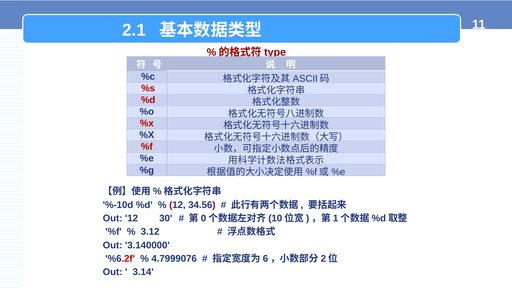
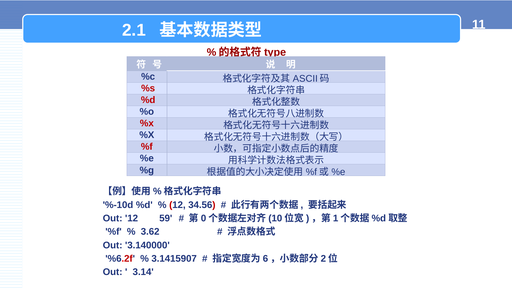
30: 30 -> 59
3.12: 3.12 -> 3.62
4.7999076: 4.7999076 -> 3.1415907
